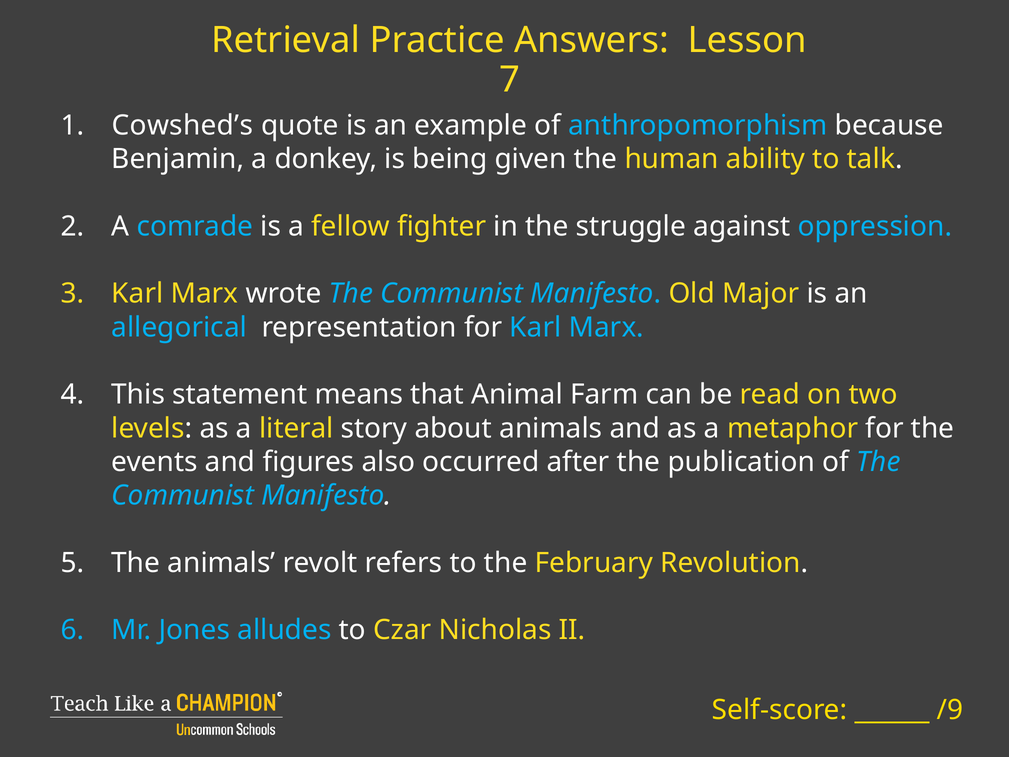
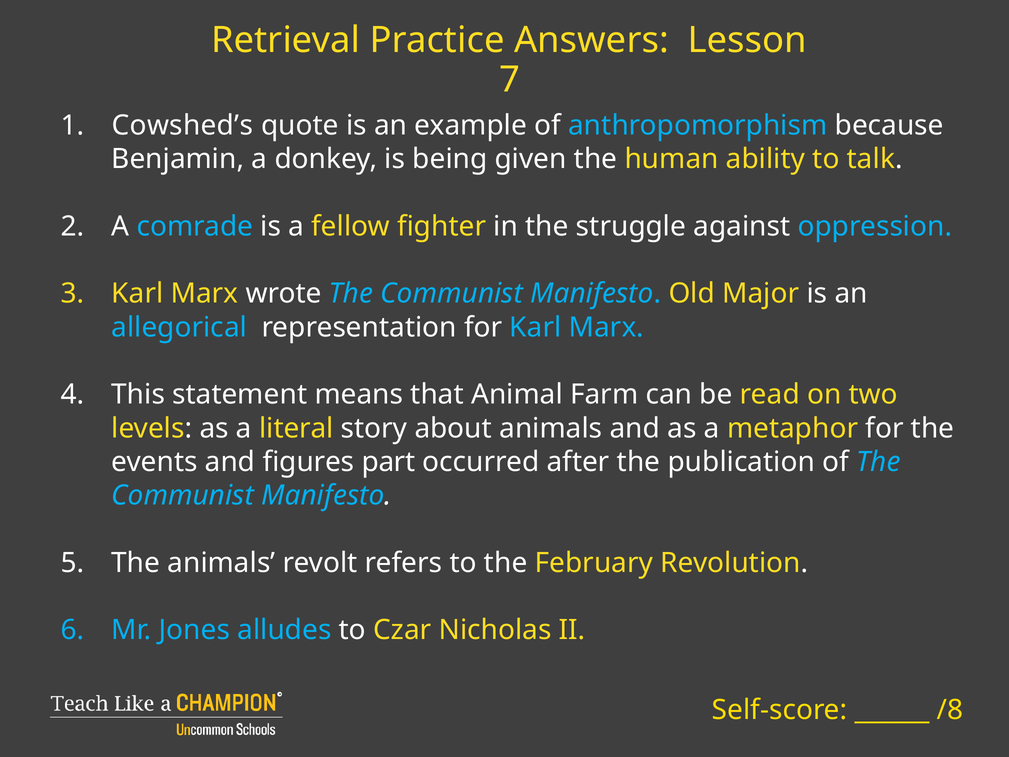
also: also -> part
/9: /9 -> /8
